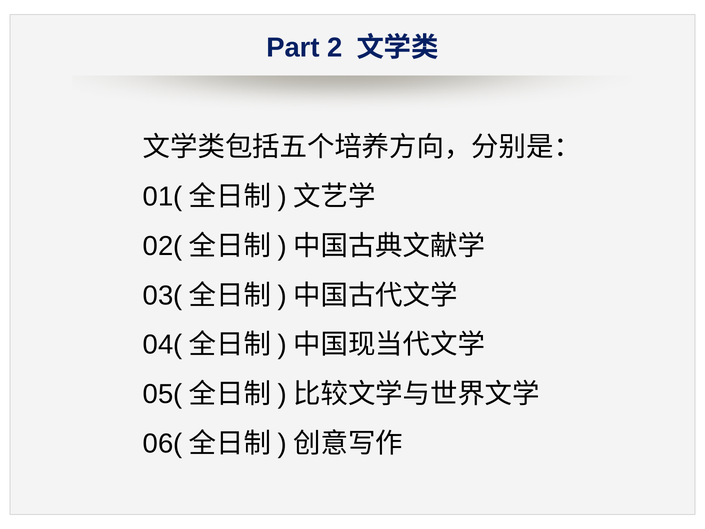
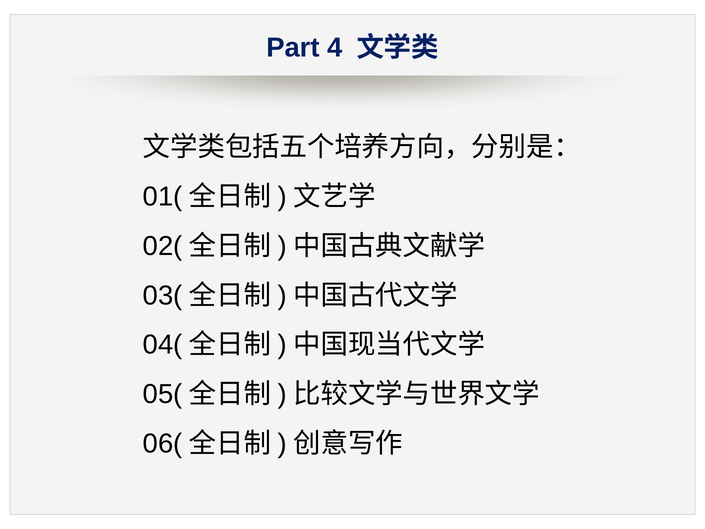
2: 2 -> 4
